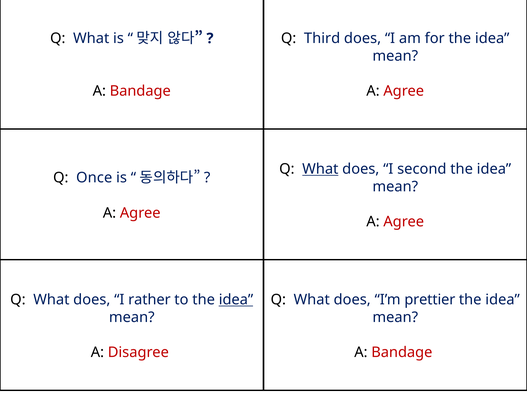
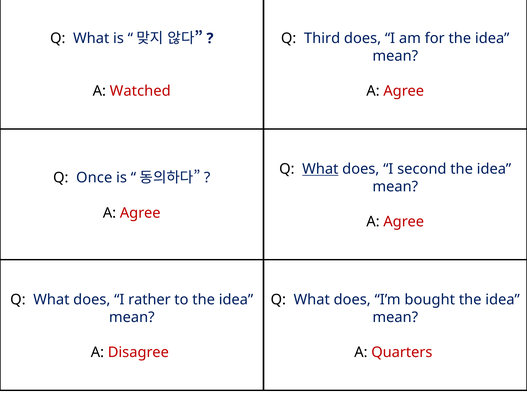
Bandage at (140, 91): Bandage -> Watched
idea at (236, 300) underline: present -> none
prettier: prettier -> bought
Bandage at (402, 353): Bandage -> Quarters
